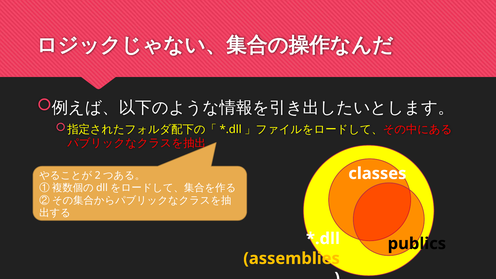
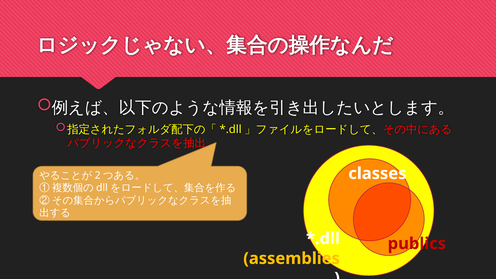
publics colour: black -> red
